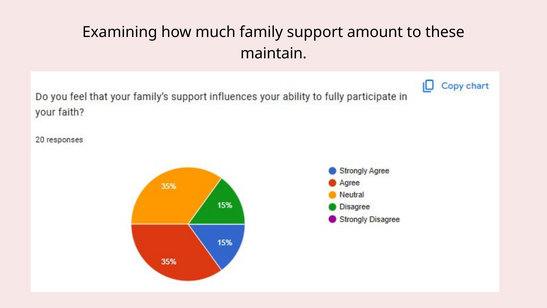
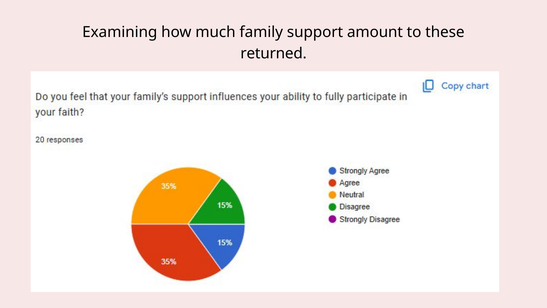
maintain: maintain -> returned
